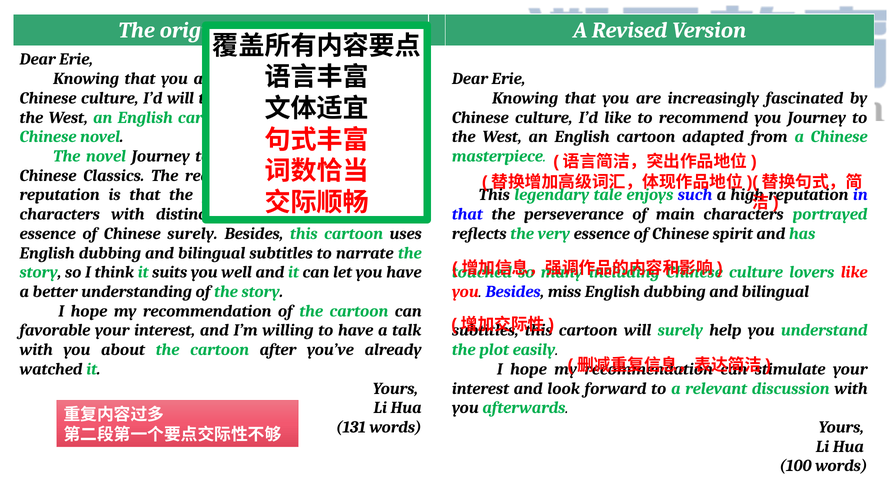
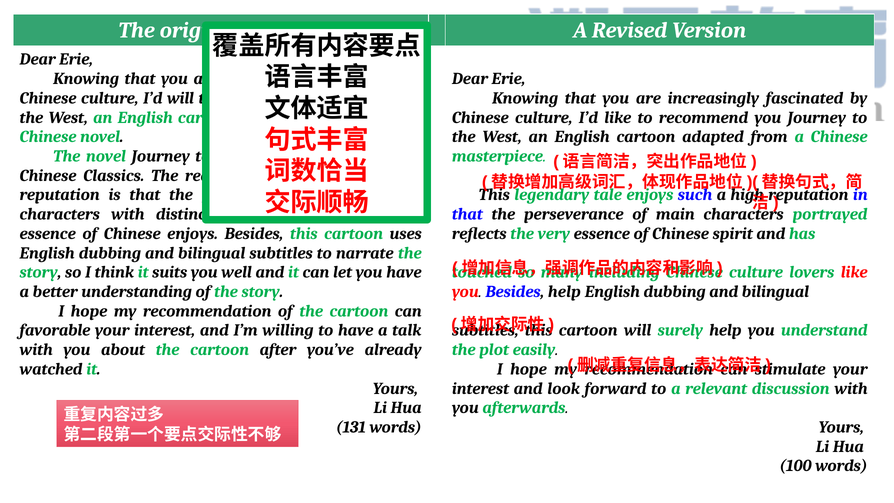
Chinese surely: surely -> enjoys
Besides miss: miss -> help
